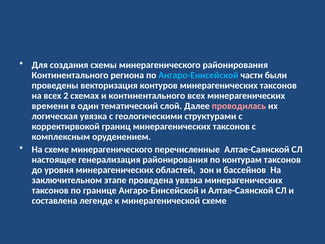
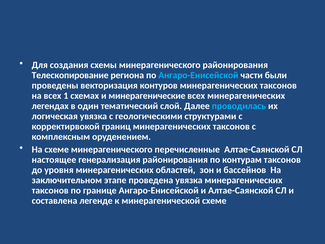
Континентального at (70, 75): Континентального -> Телескопирование
2: 2 -> 1
и континентального: континентального -> минерагенические
времени: времени -> легендах
проводилась colour: pink -> light blue
